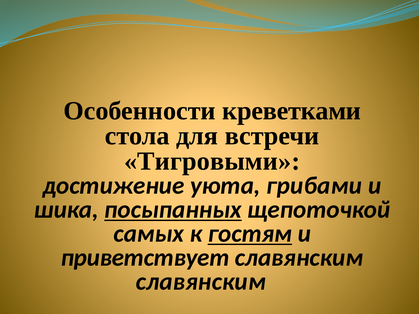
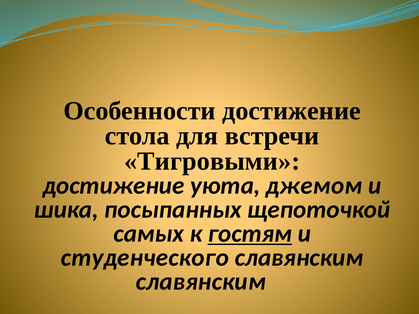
Особенности креветками: креветками -> достижение
грибами: грибами -> джемом
посыпанных underline: present -> none
приветствует: приветствует -> студенческого
